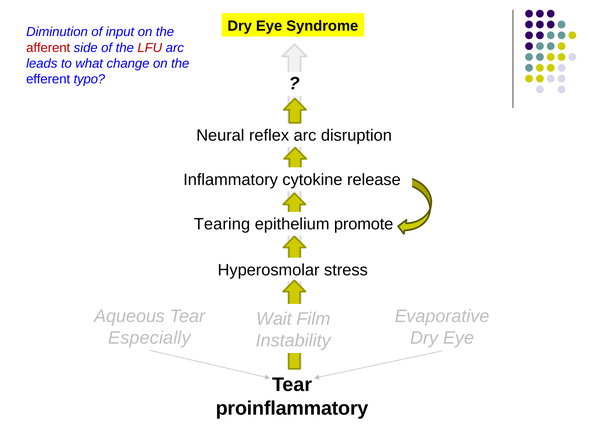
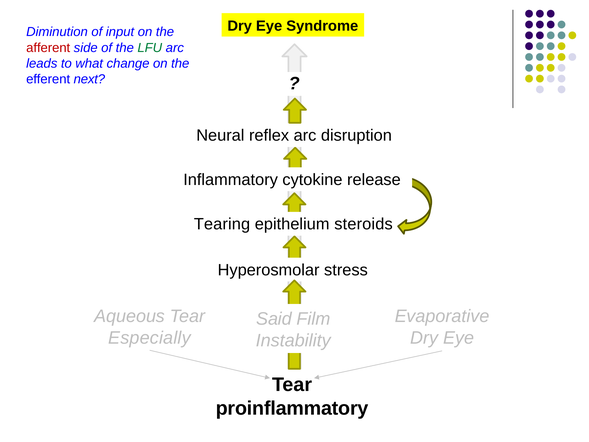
LFU colour: red -> green
typo: typo -> next
promote: promote -> steroids
Wait: Wait -> Said
